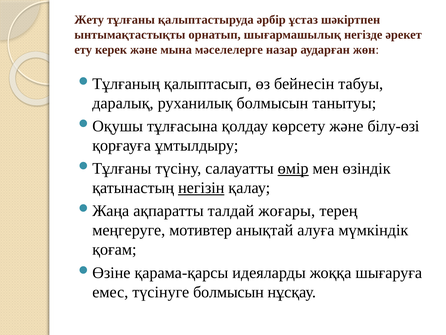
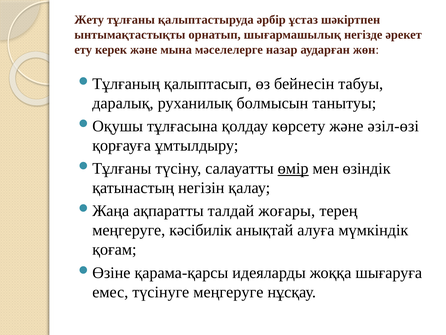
білу-өзі: білу-өзі -> әзіл-өзі
негізін underline: present -> none
мотивтер: мотивтер -> кәсібилік
түсінуге болмысын: болмысын -> меңгеруге
